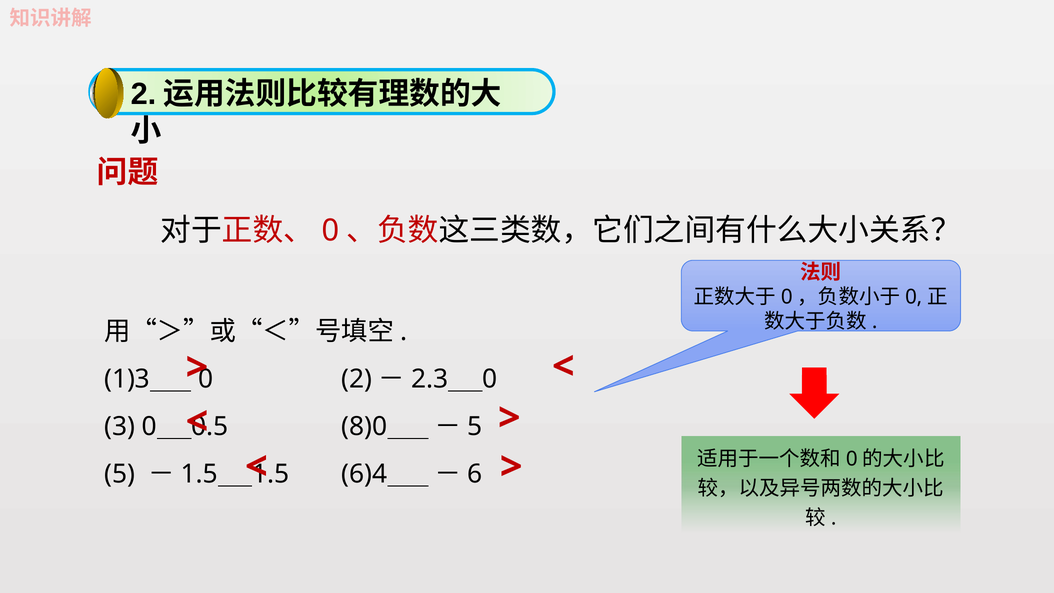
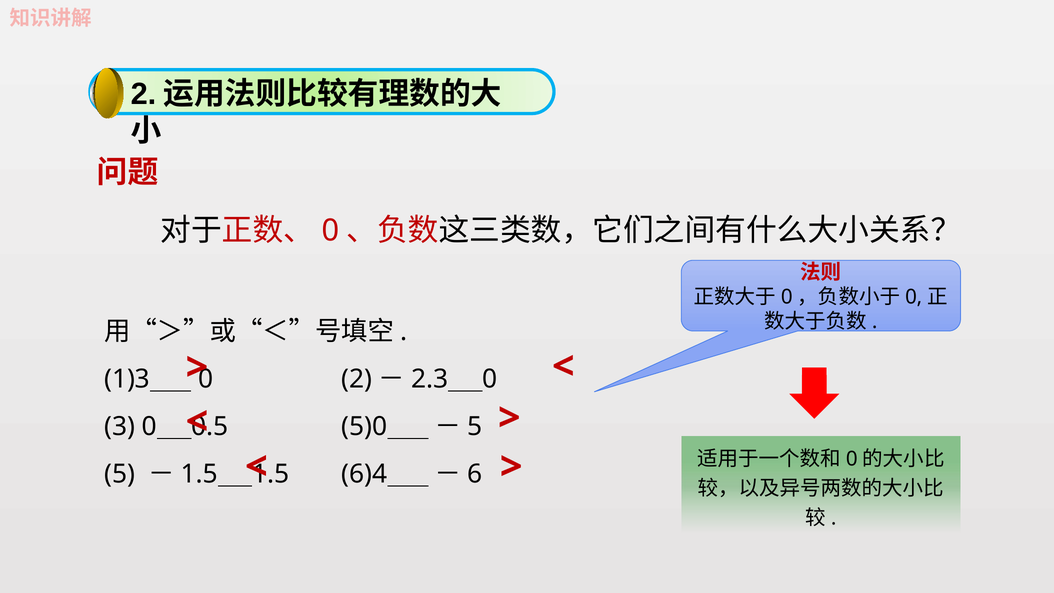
8)0: 8)0 -> 5)0
